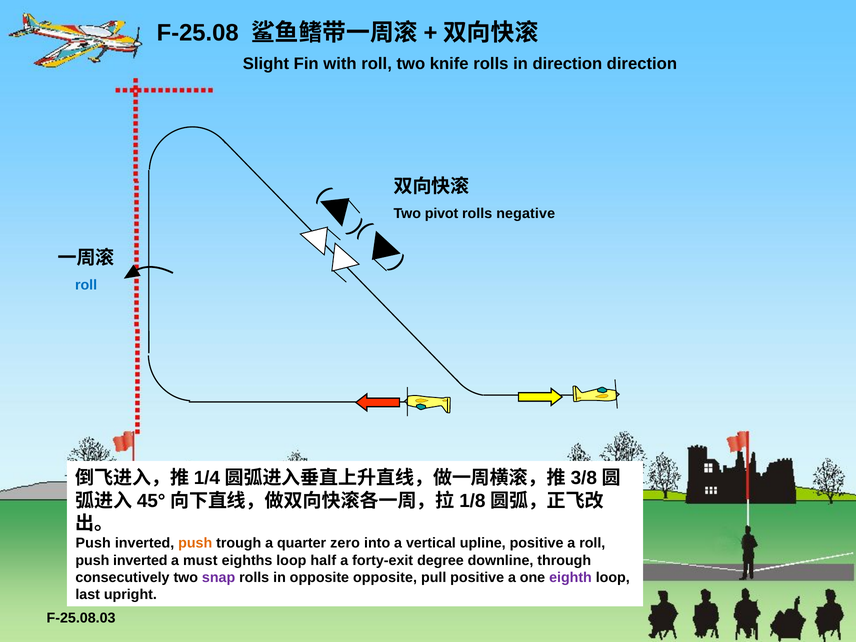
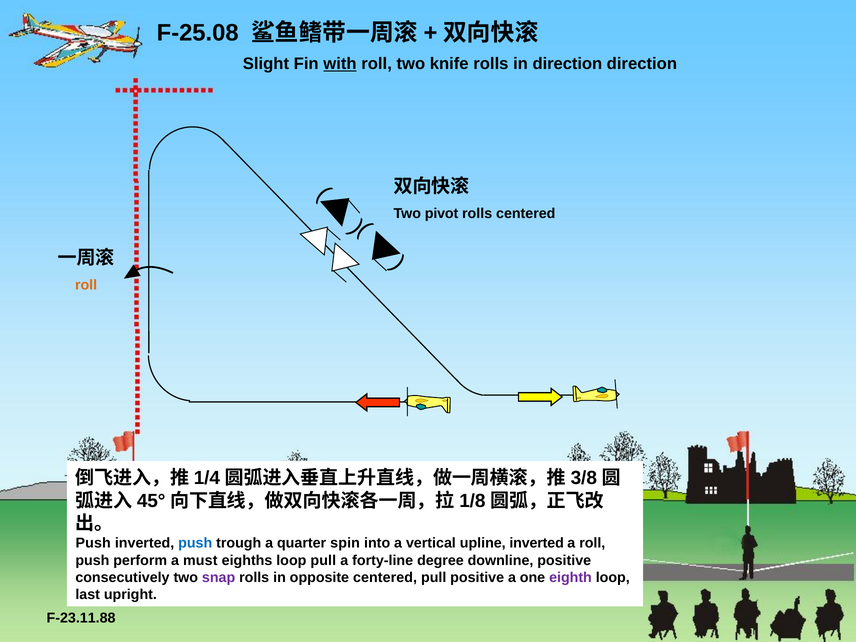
with underline: none -> present
rolls negative: negative -> centered
roll at (86, 285) colour: blue -> orange
push at (195, 543) colour: orange -> blue
zero: zero -> spin
upline positive: positive -> inverted
inverted at (140, 560): inverted -> perform
loop half: half -> pull
forty-exit: forty-exit -> forty-line
downline through: through -> positive
opposite opposite: opposite -> centered
F-25.08.03: F-25.08.03 -> F-23.11.88
